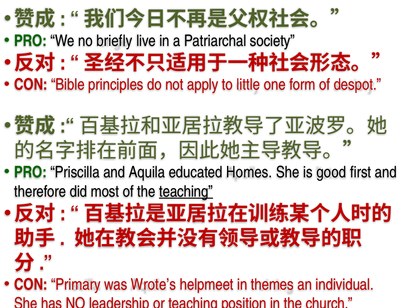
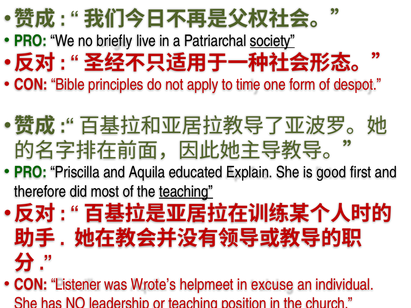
society underline: none -> present
little: little -> time
Homes: Homes -> Explain
Primary: Primary -> Listener
themes: themes -> excuse
